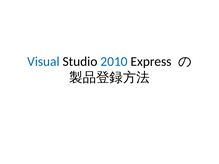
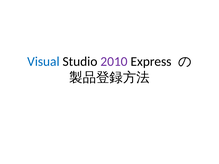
2010 colour: blue -> purple
